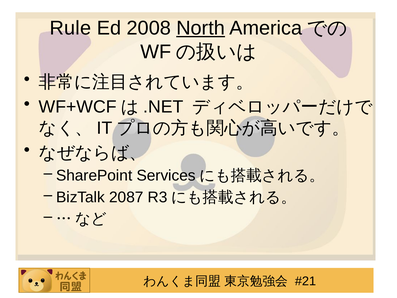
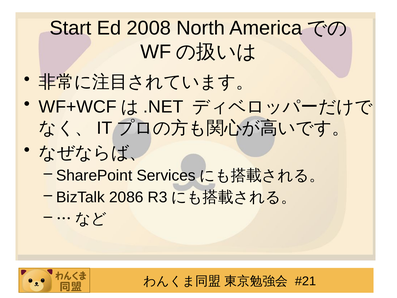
Rule: Rule -> Start
North underline: present -> none
2087: 2087 -> 2086
